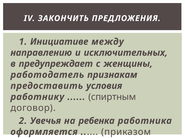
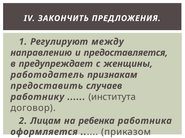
Инициативе: Инициативе -> Регулируют
исключительных: исключительных -> предоставляется
условия: условия -> случаев
спиртным: спиртным -> института
Увечья: Увечья -> Лицам
